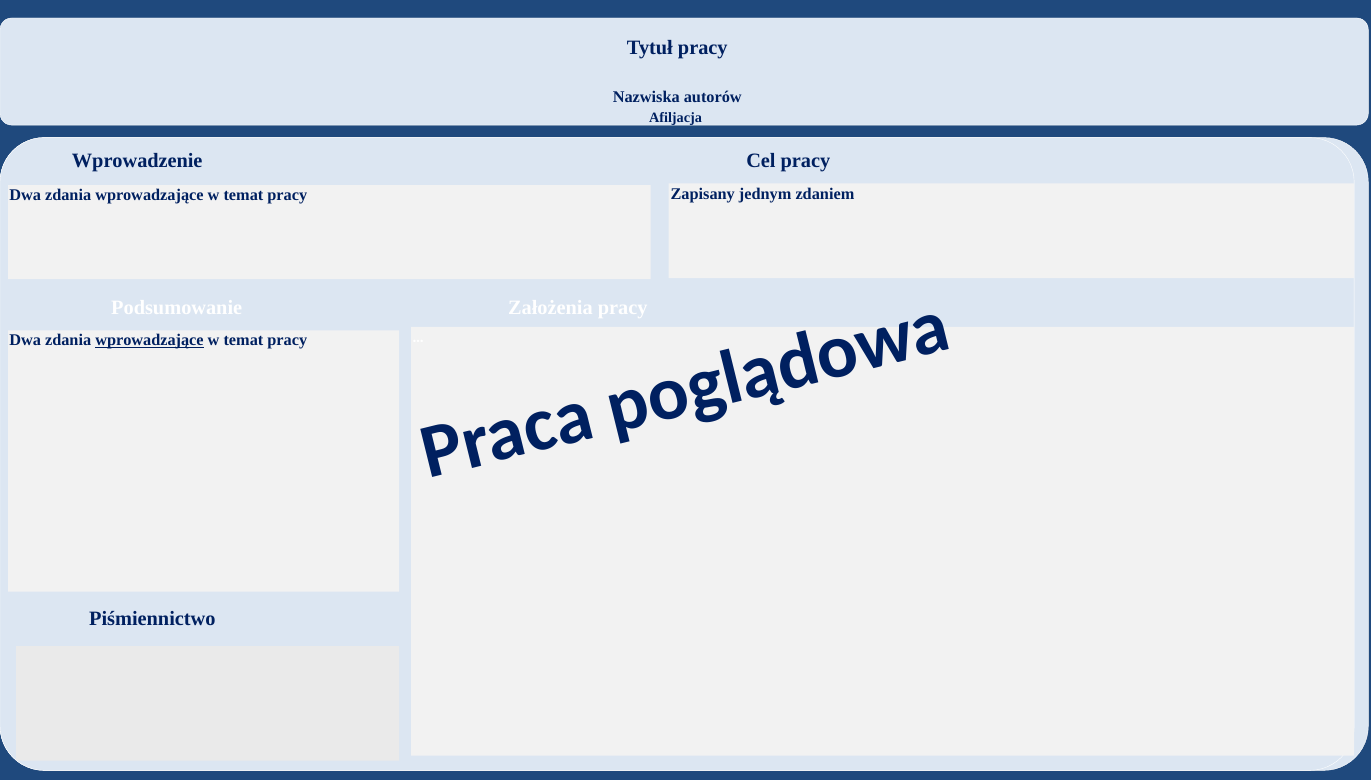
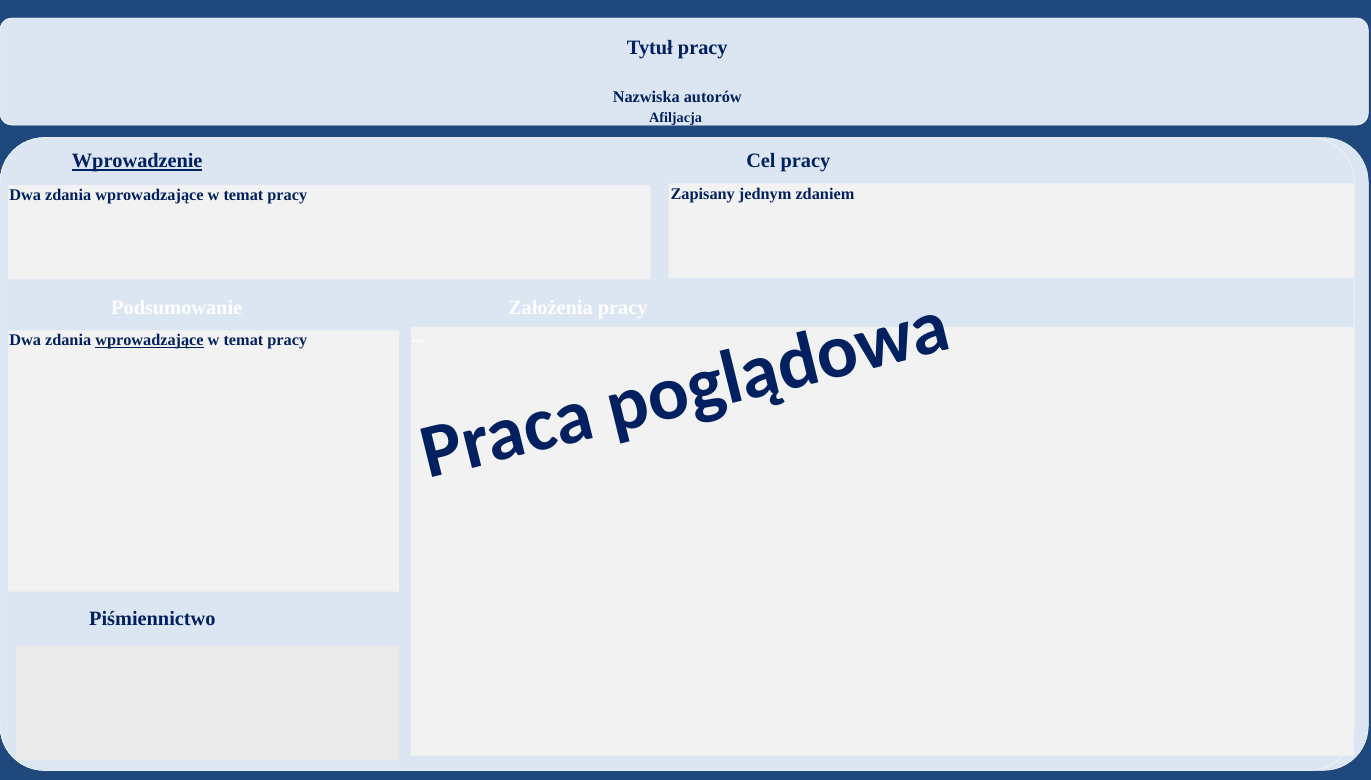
Wprowadzenie underline: none -> present
